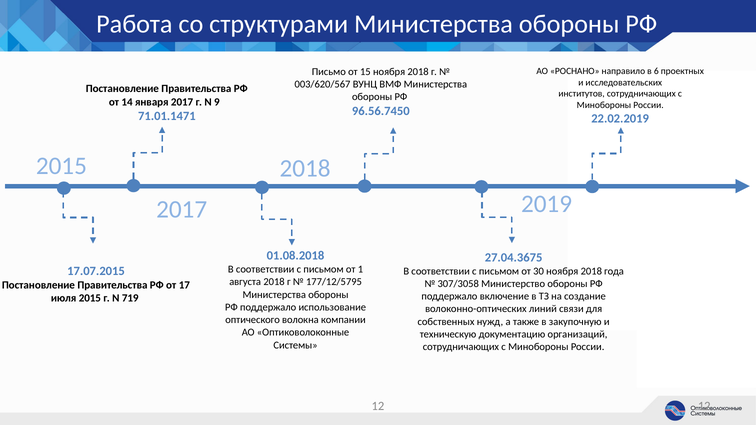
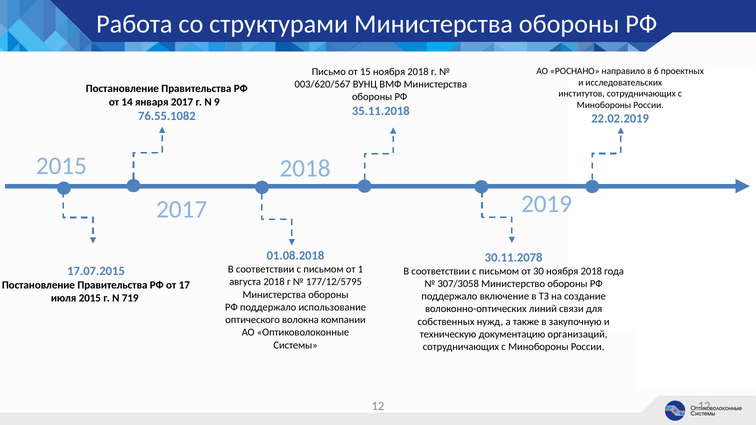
96.56.7450: 96.56.7450 -> 35.11.2018
71.01.1471: 71.01.1471 -> 76.55.1082
27.04.3675: 27.04.3675 -> 30.11.2078
